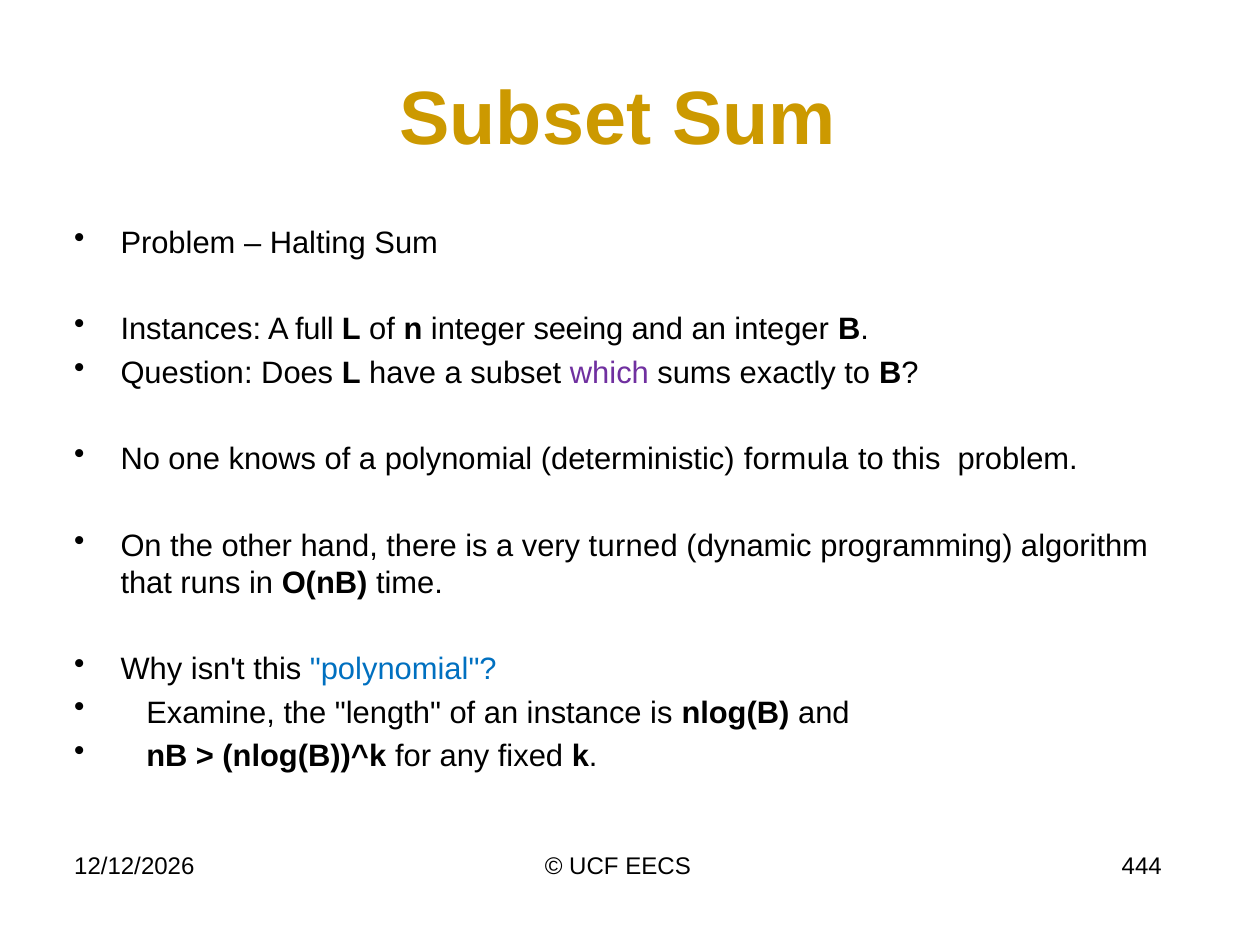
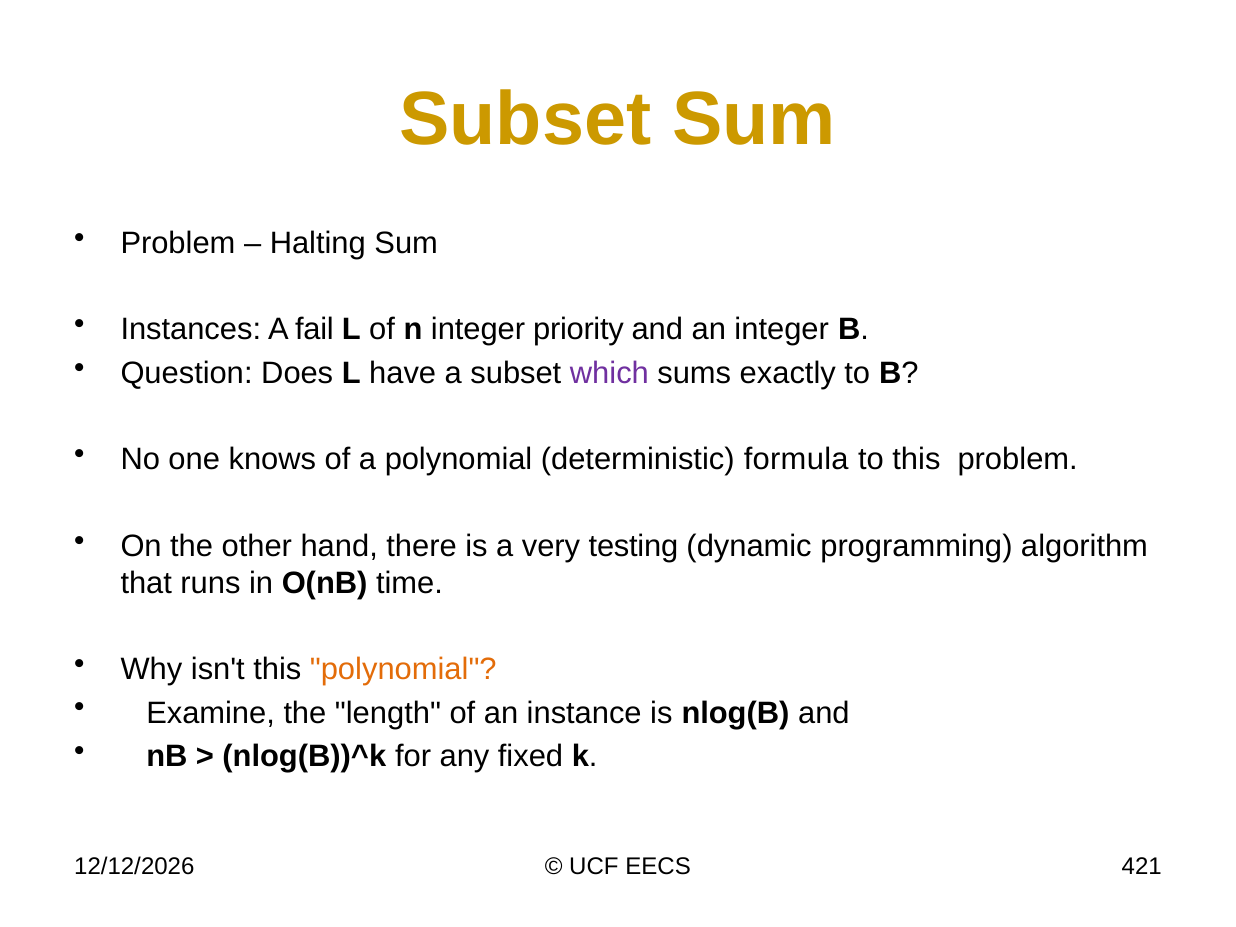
full: full -> fail
seeing: seeing -> priority
turned: turned -> testing
polynomial at (403, 670) colour: blue -> orange
444: 444 -> 421
